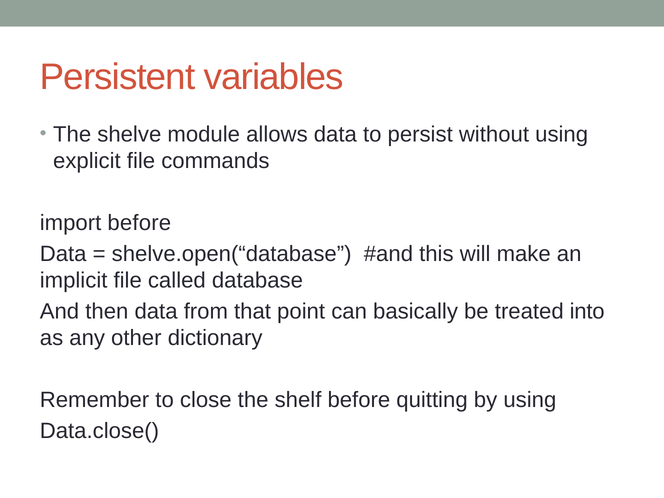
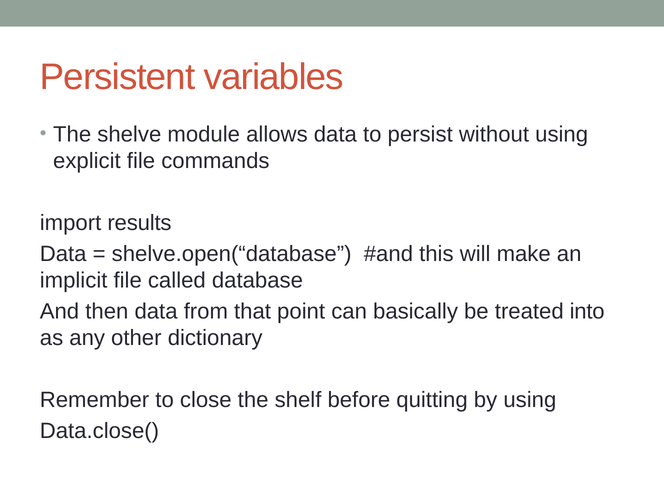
import before: before -> results
